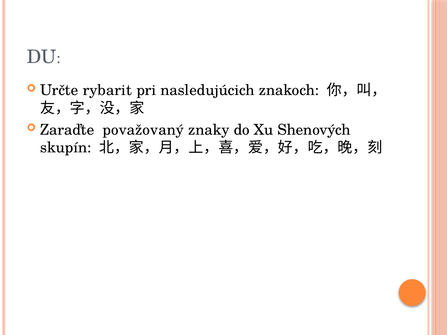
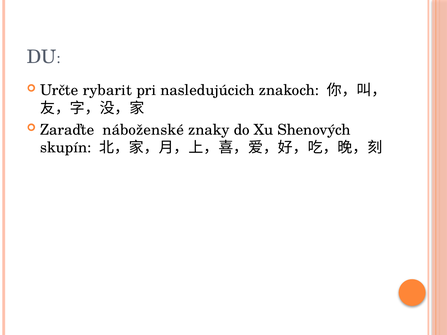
považovaný: považovaný -> náboženské
